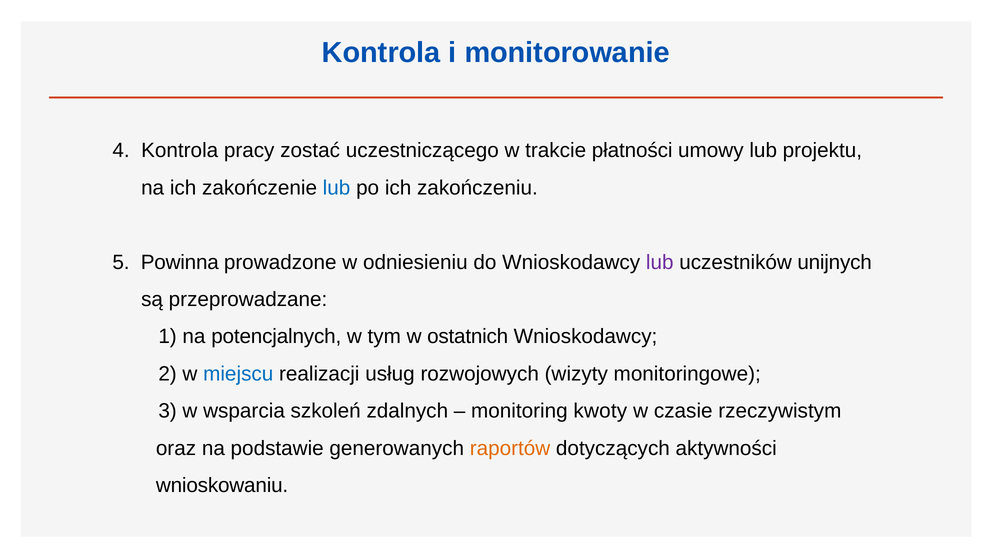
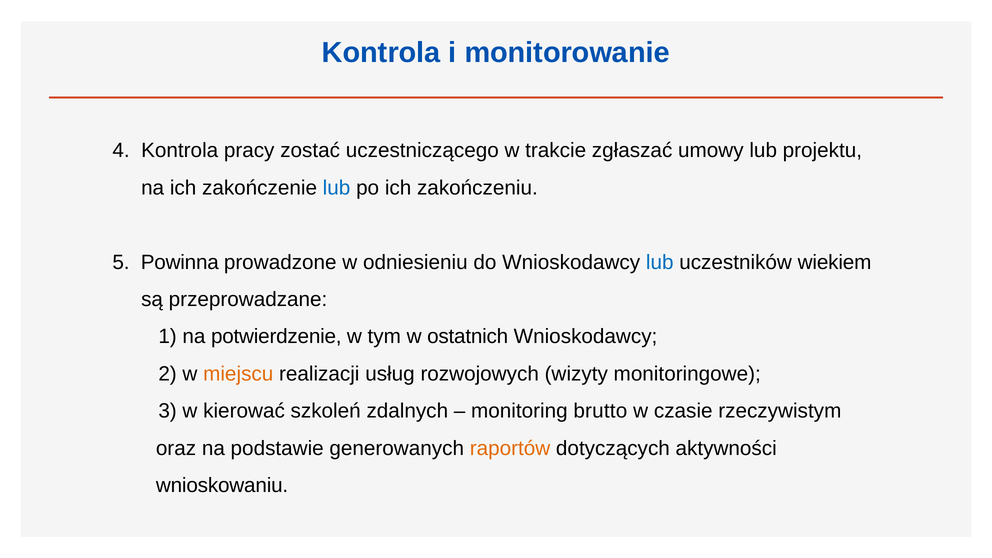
płatności: płatności -> zgłaszać
lub at (660, 262) colour: purple -> blue
unijnych: unijnych -> wiekiem
potencjalnych: potencjalnych -> potwierdzenie
miejscu colour: blue -> orange
wsparcia: wsparcia -> kierować
kwoty: kwoty -> brutto
